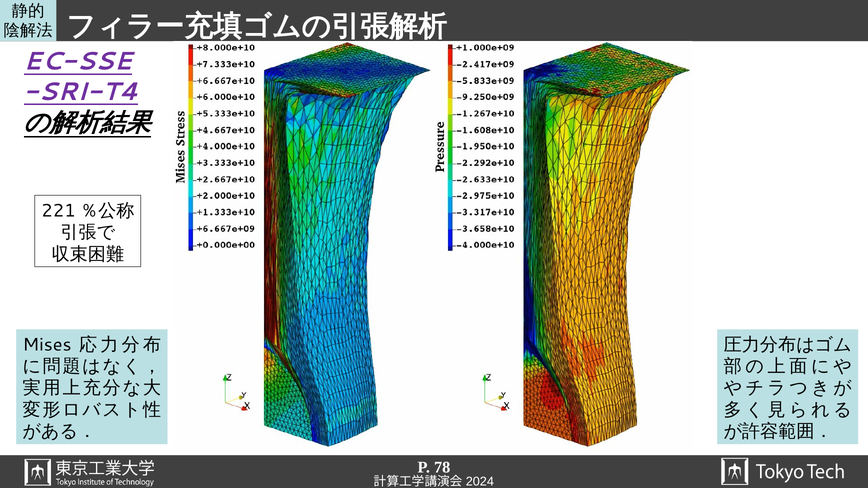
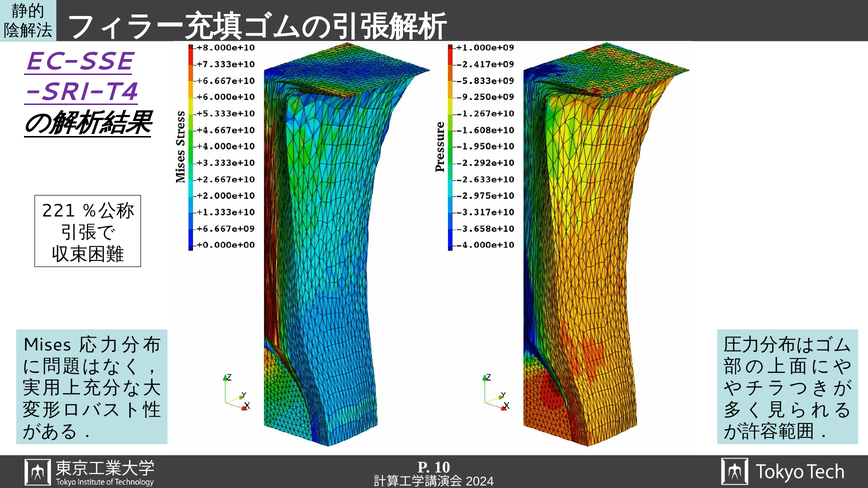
78: 78 -> 10
